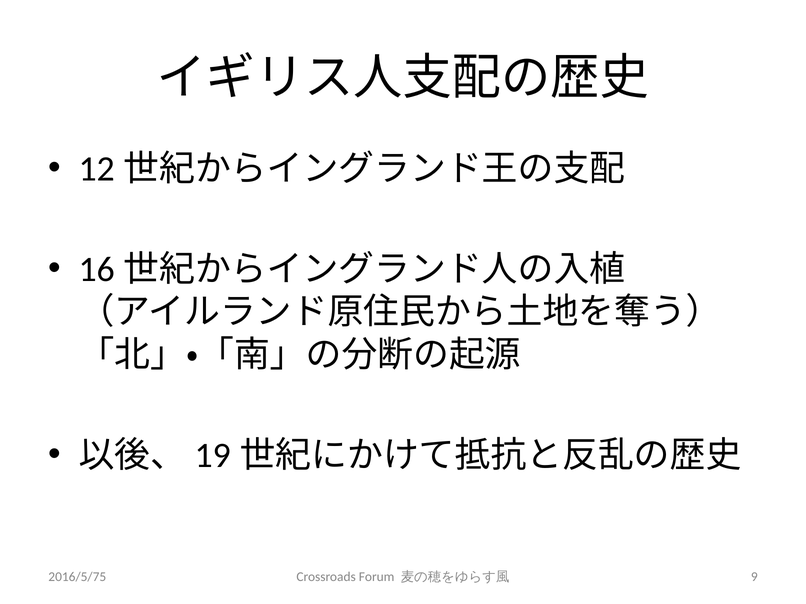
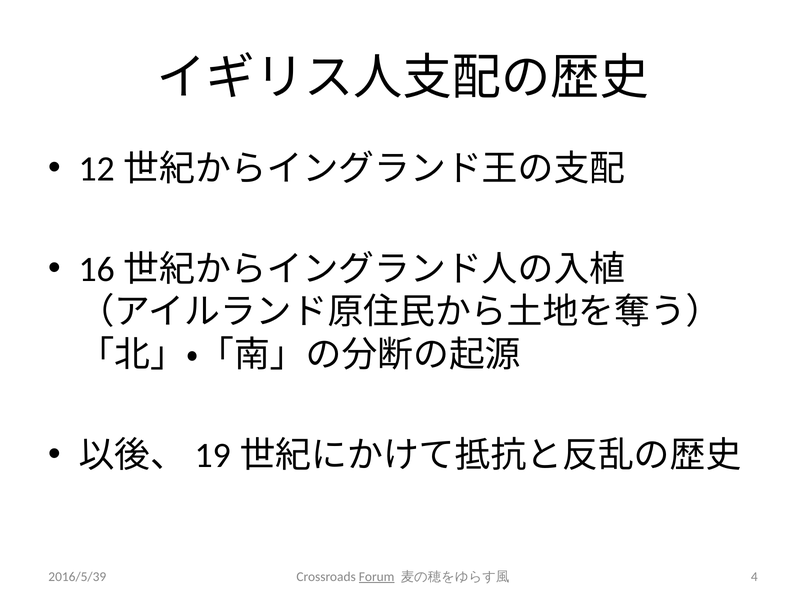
2016/5/75: 2016/5/75 -> 2016/5/39
Forum underline: none -> present
9: 9 -> 4
